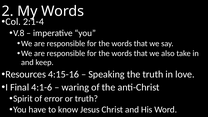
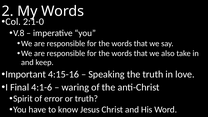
2:1-4: 2:1-4 -> 2:1-0
Resources: Resources -> Important
